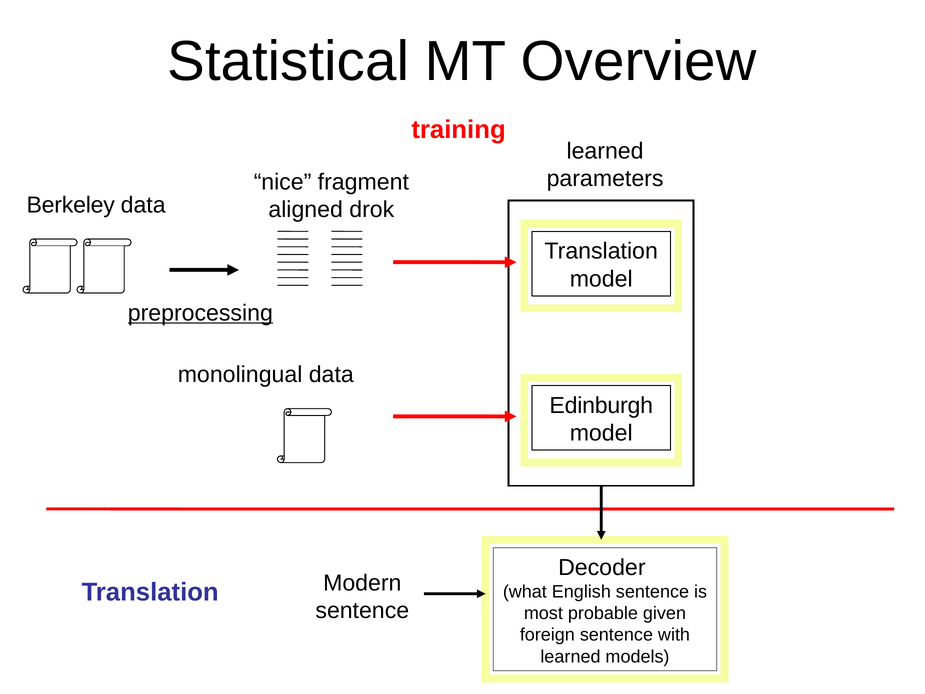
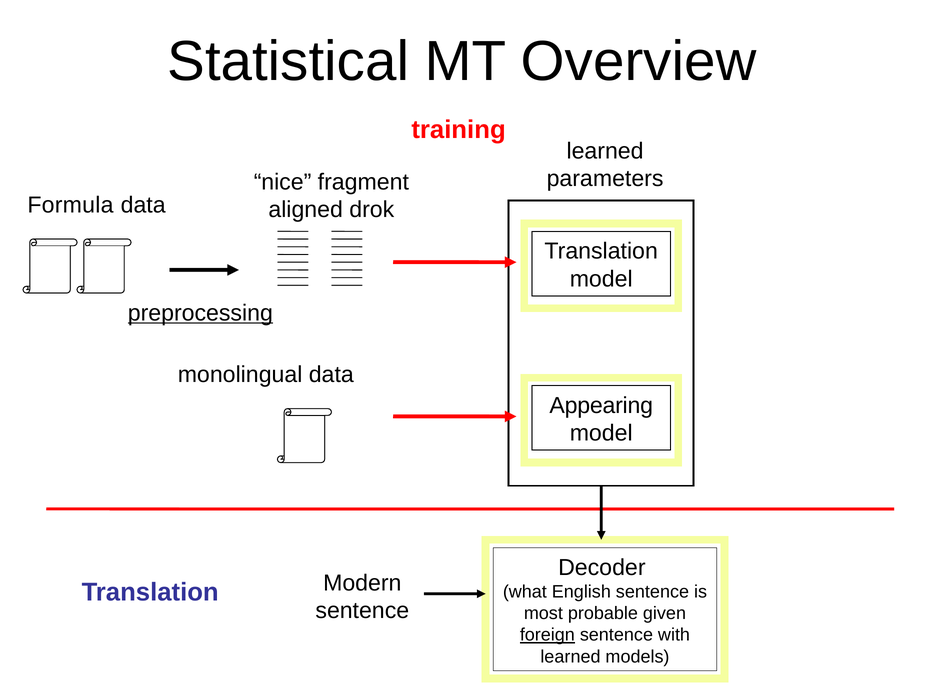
Berkeley: Berkeley -> Formula
Edinburgh: Edinburgh -> Appearing
foreign underline: none -> present
